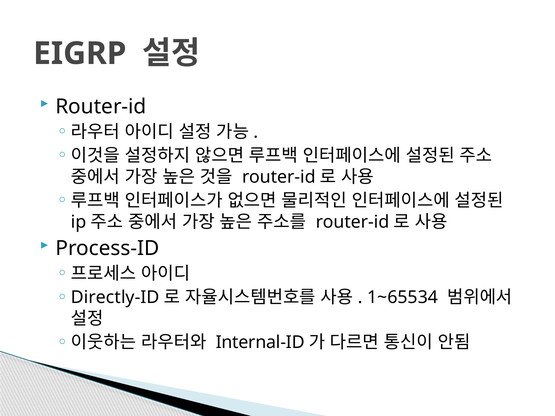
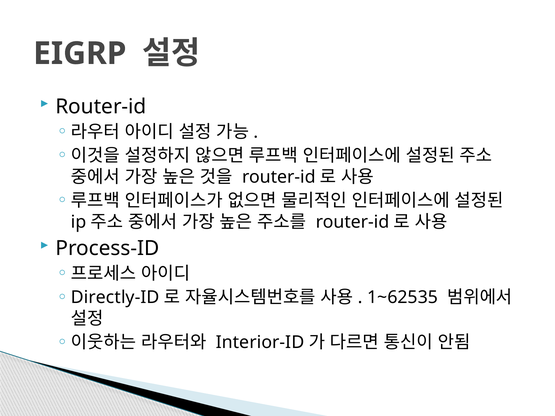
1~65534: 1~65534 -> 1~62535
Internal-ID: Internal-ID -> Interior-ID
